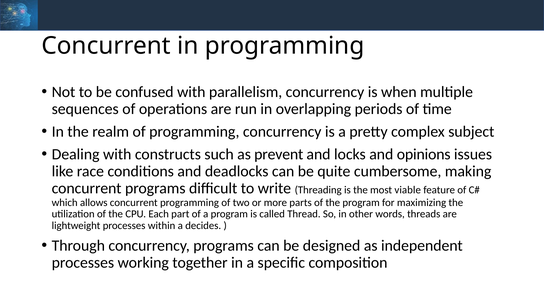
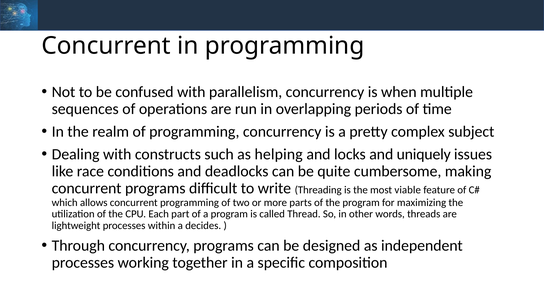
prevent: prevent -> helping
opinions: opinions -> uniquely
